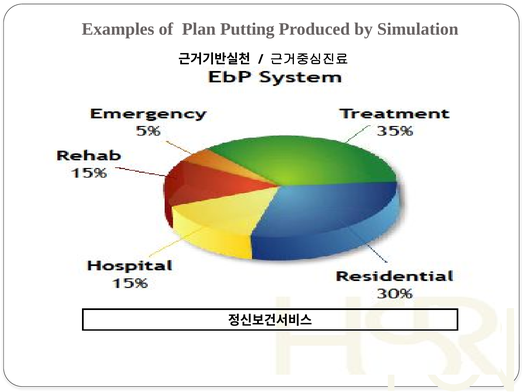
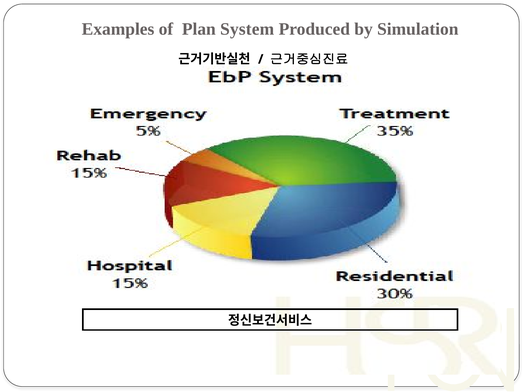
Putting: Putting -> System
